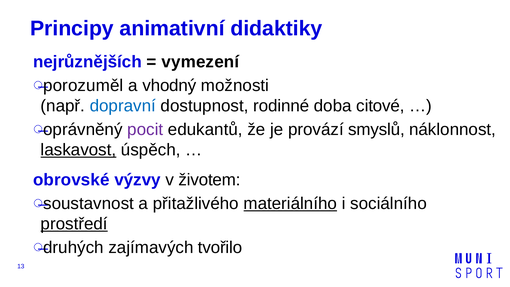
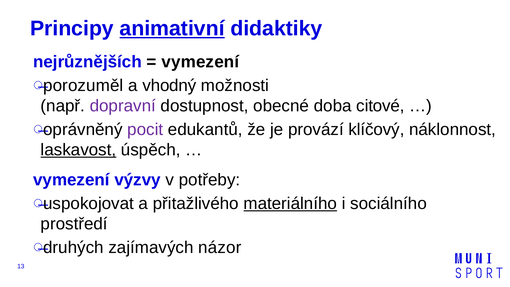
animativní underline: none -> present
dopravní colour: blue -> purple
rodinné: rodinné -> obecné
smyslů: smyslů -> klíčový
obrovské at (71, 180): obrovské -> vymezení
životem: životem -> potřeby
soustavnost: soustavnost -> uspokojovat
prostředí underline: present -> none
tvořilo: tvořilo -> názor
